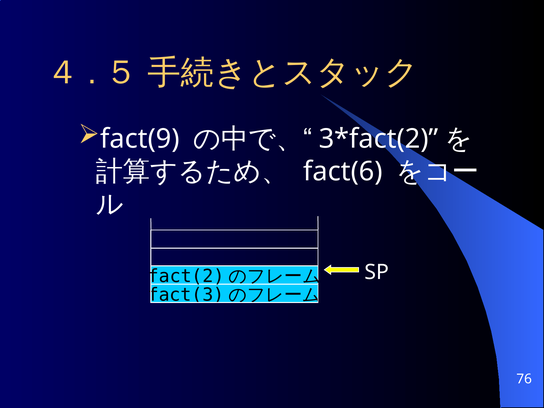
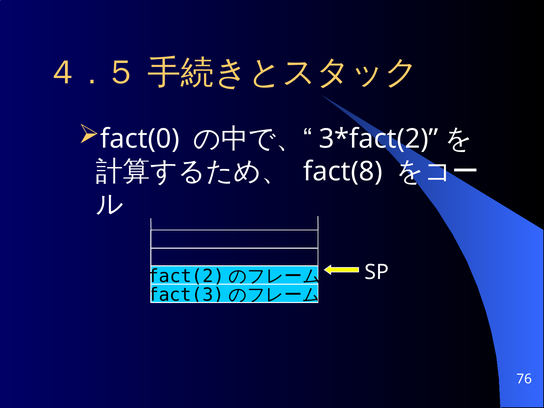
fact(9: fact(9 -> fact(0
fact(6: fact(6 -> fact(8
